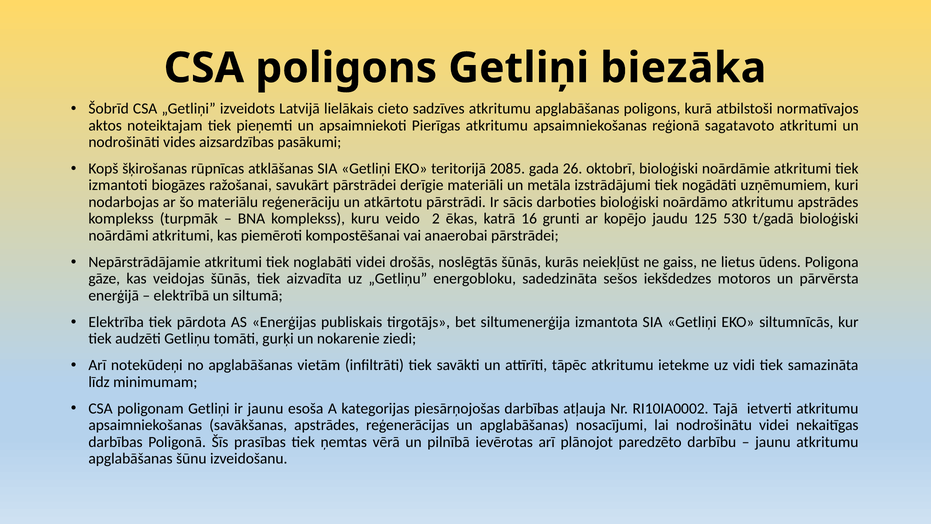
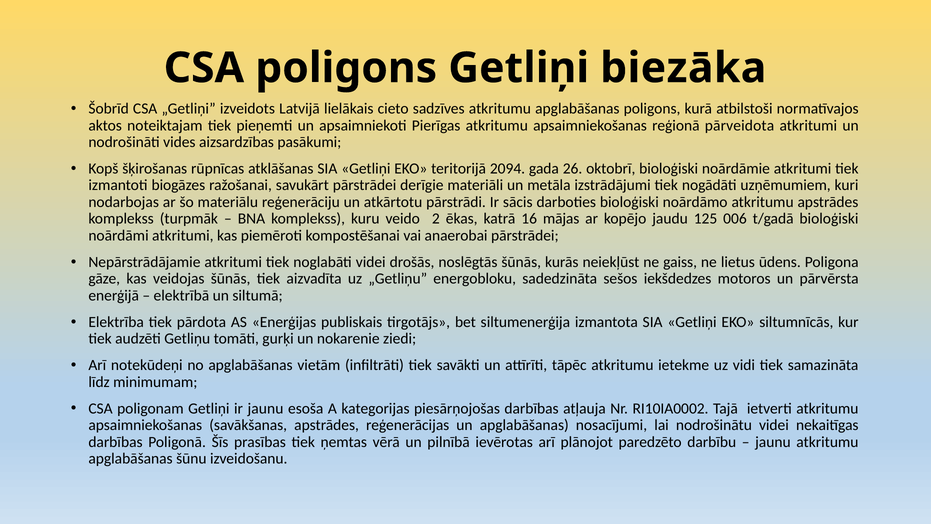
sagatavoto: sagatavoto -> pārveidota
2085: 2085 -> 2094
grunti: grunti -> mājas
530: 530 -> 006
